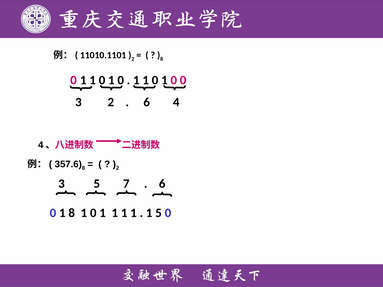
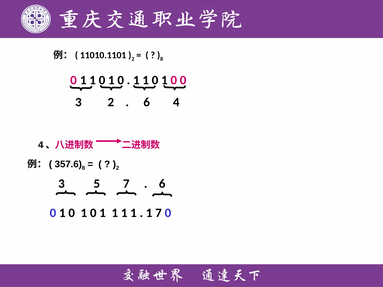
8 at (72, 213): 8 -> 0
1 5: 5 -> 7
